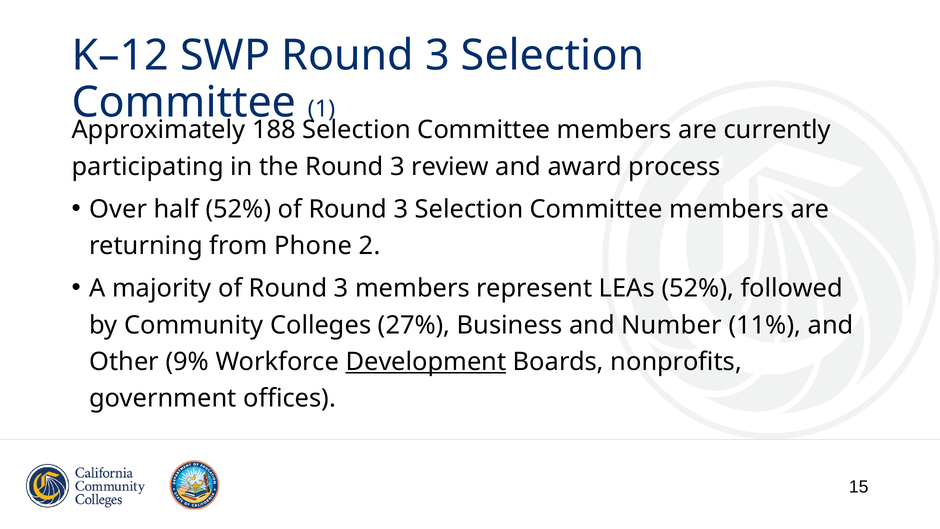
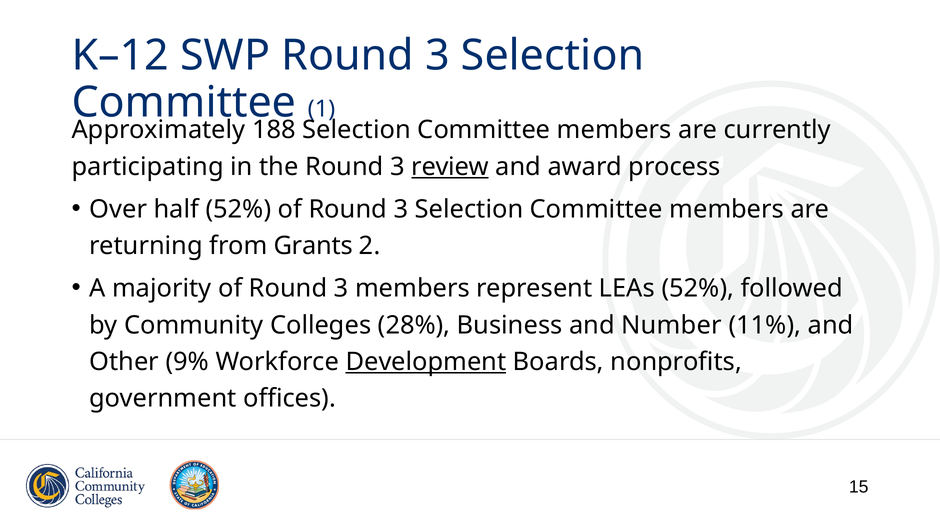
review underline: none -> present
Phone: Phone -> Grants
27%: 27% -> 28%
